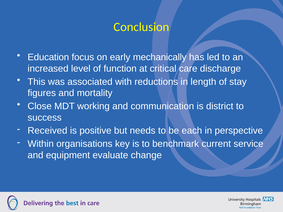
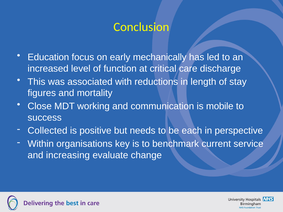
district: district -> mobile
Received: Received -> Collected
equipment: equipment -> increasing
